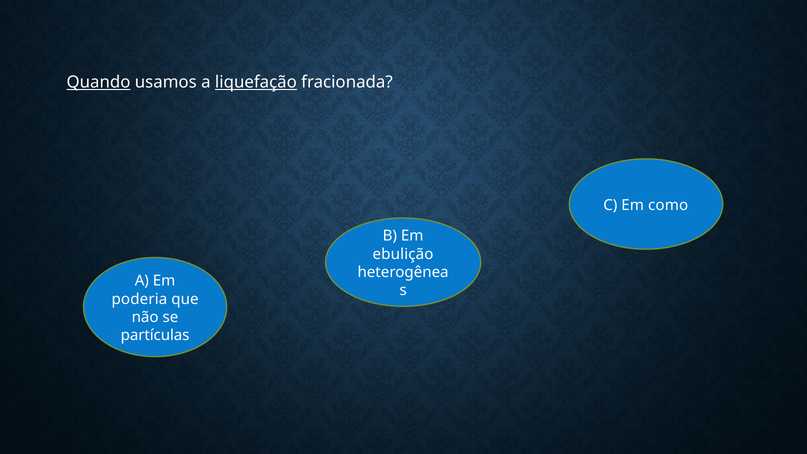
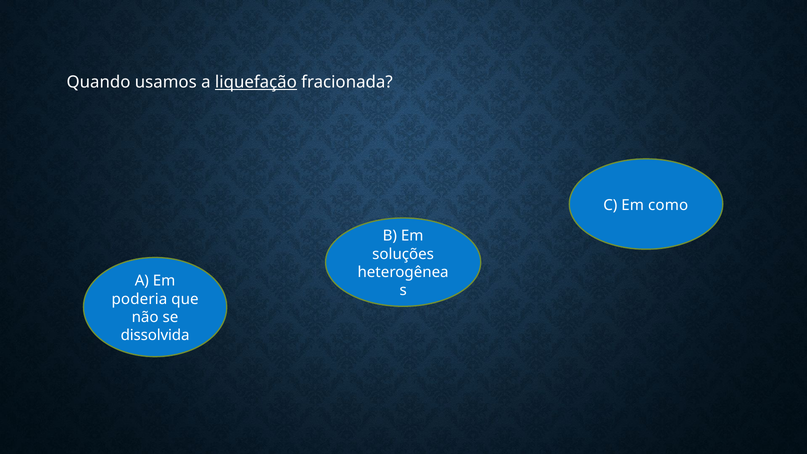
Quando underline: present -> none
ebulição: ebulição -> soluções
partículas: partículas -> dissolvida
